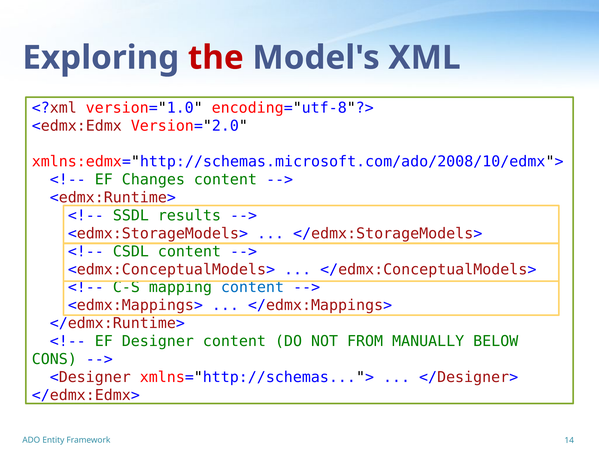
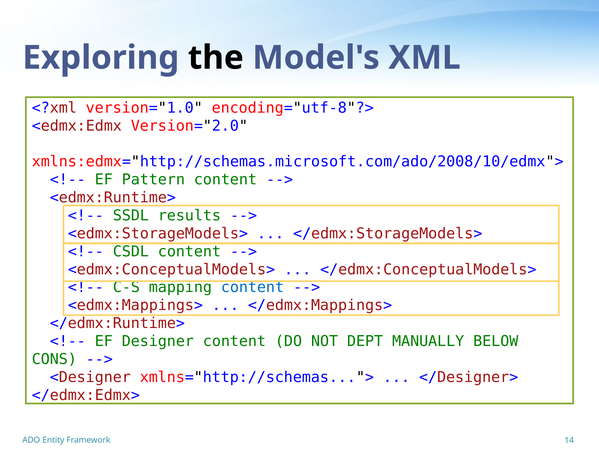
the colour: red -> black
Changes: Changes -> Pattern
FROM: FROM -> DEPT
